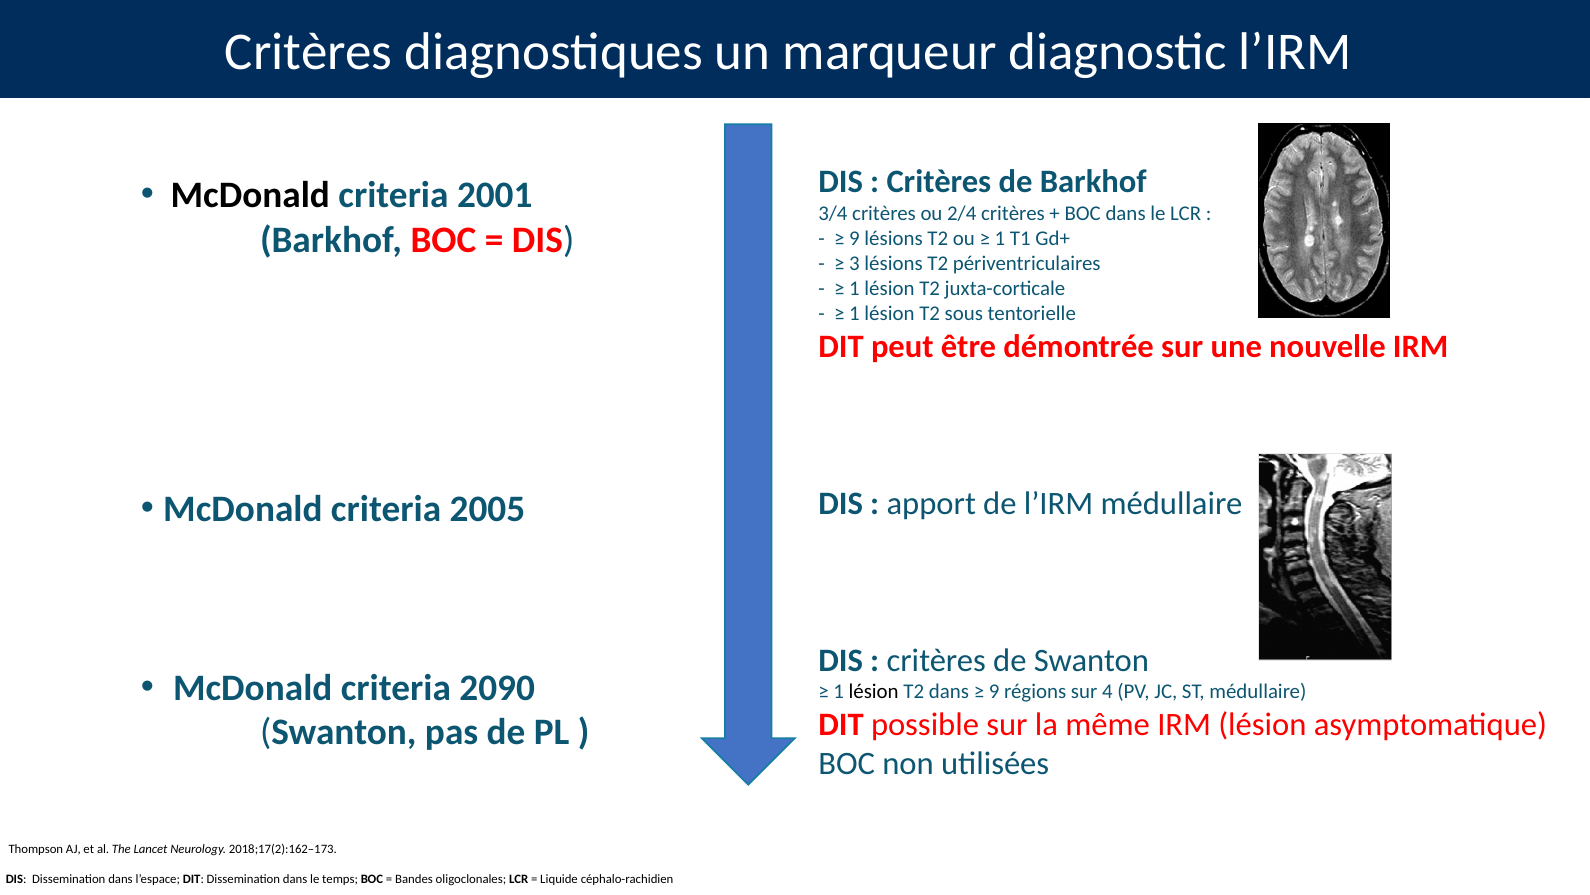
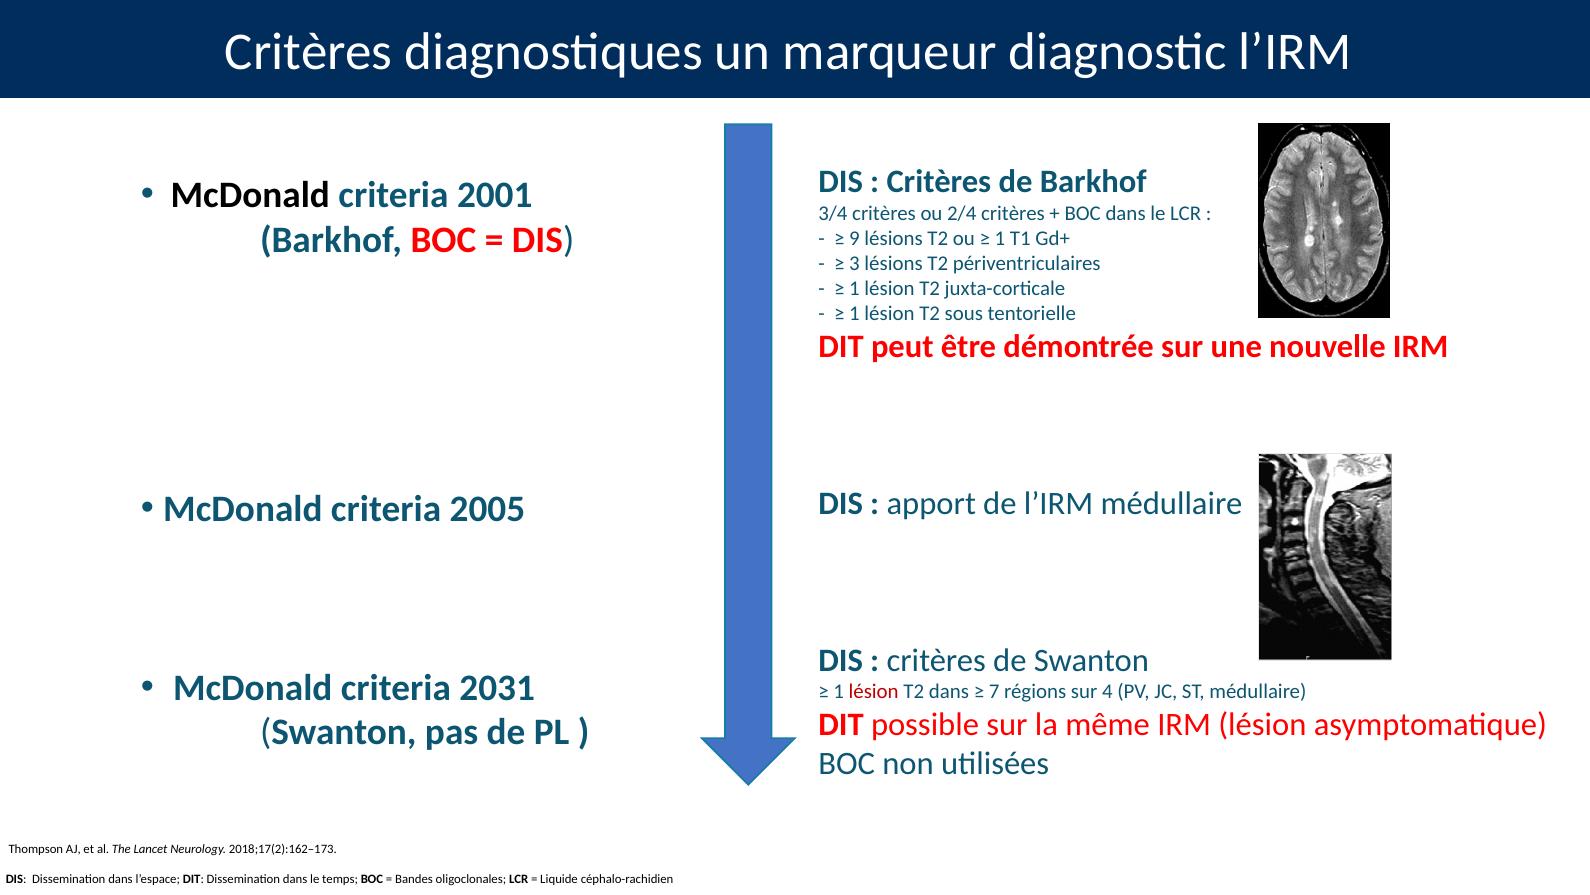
2090: 2090 -> 2031
lésion at (874, 691) colour: black -> red
9 at (994, 691): 9 -> 7
